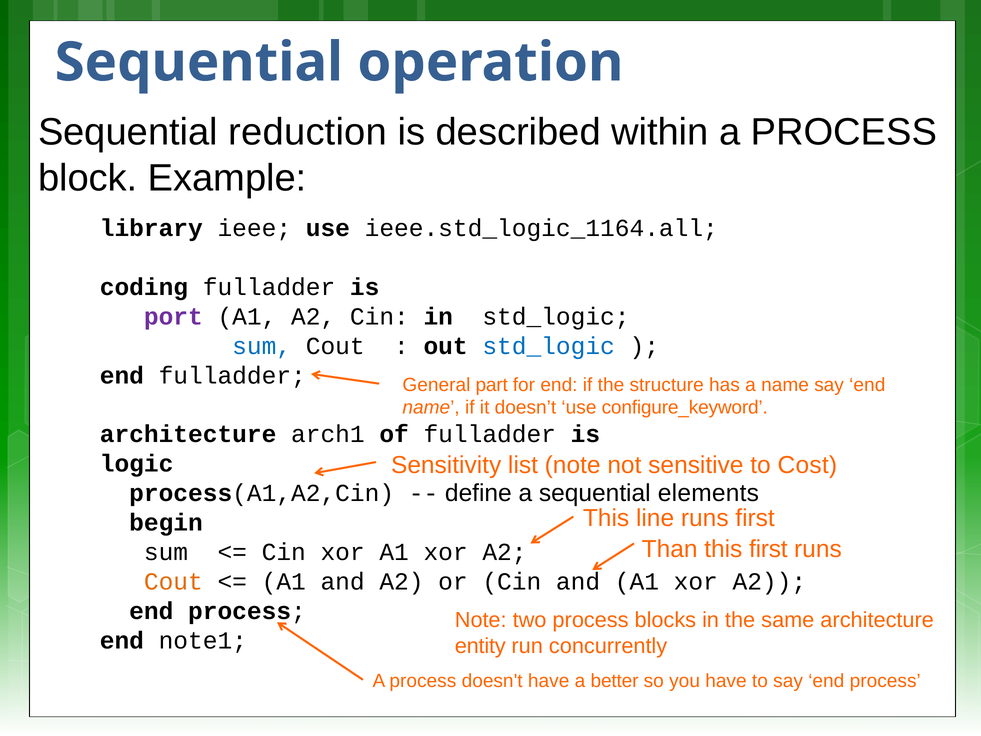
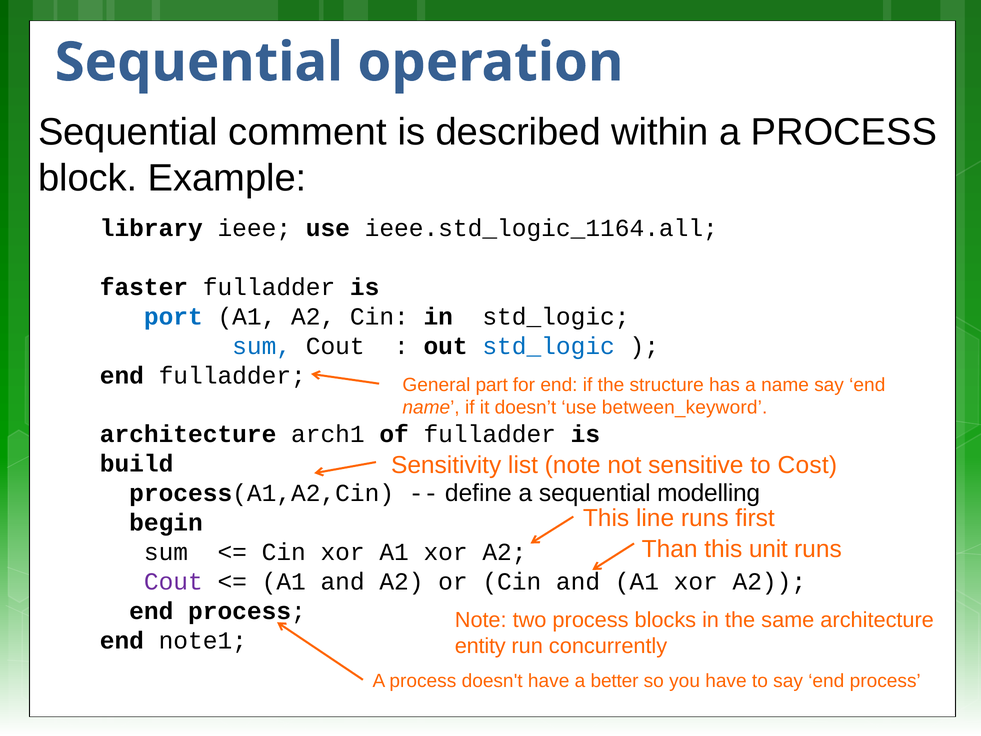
reduction: reduction -> comment
coding: coding -> faster
port colour: purple -> blue
configure_keyword: configure_keyword -> between_keyword
logic: logic -> build
elements: elements -> modelling
this first: first -> unit
Cout at (173, 581) colour: orange -> purple
